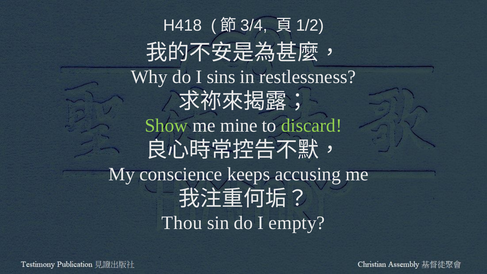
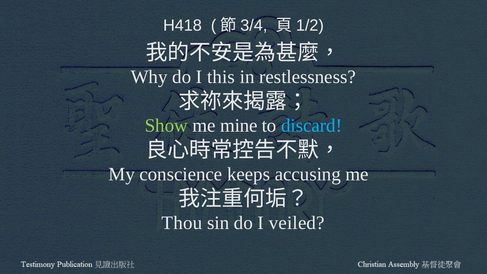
sins: sins -> this
discard colour: light green -> light blue
empty: empty -> veiled
